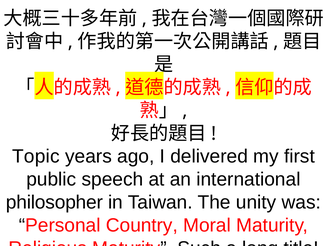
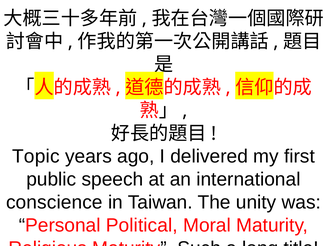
philosopher: philosopher -> conscience
Country: Country -> Political
